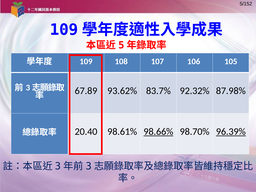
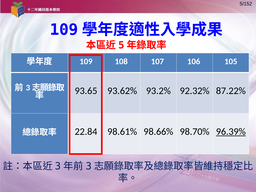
67.89: 67.89 -> 93.65
83.7%: 83.7% -> 93.2%
87.98%: 87.98% -> 87.22%
20.40: 20.40 -> 22.84
98.66% underline: present -> none
